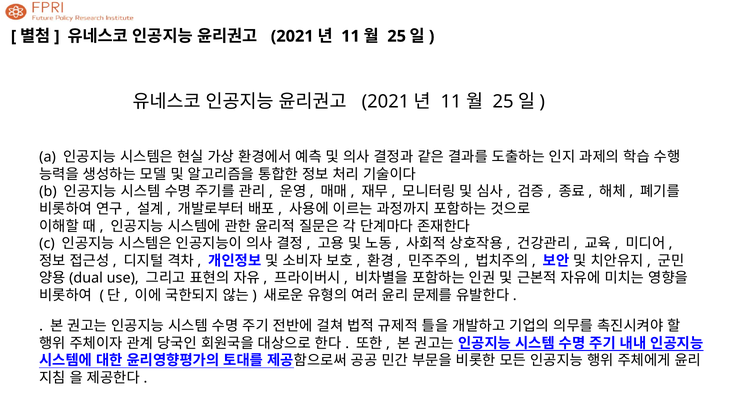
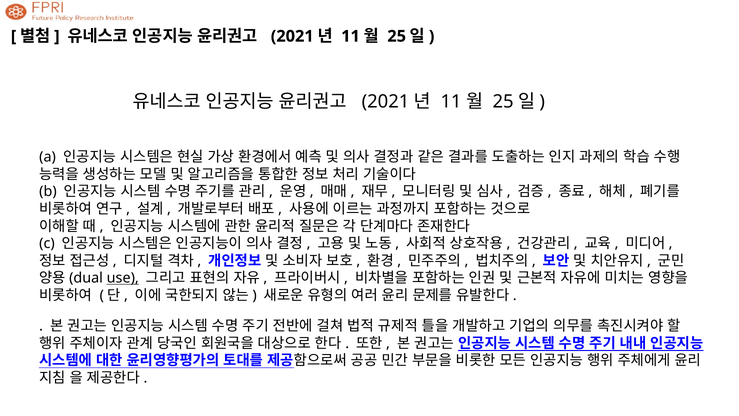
use underline: none -> present
